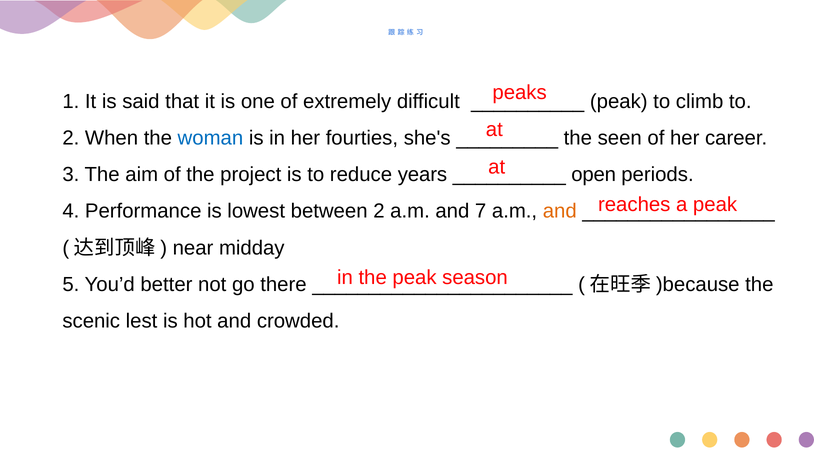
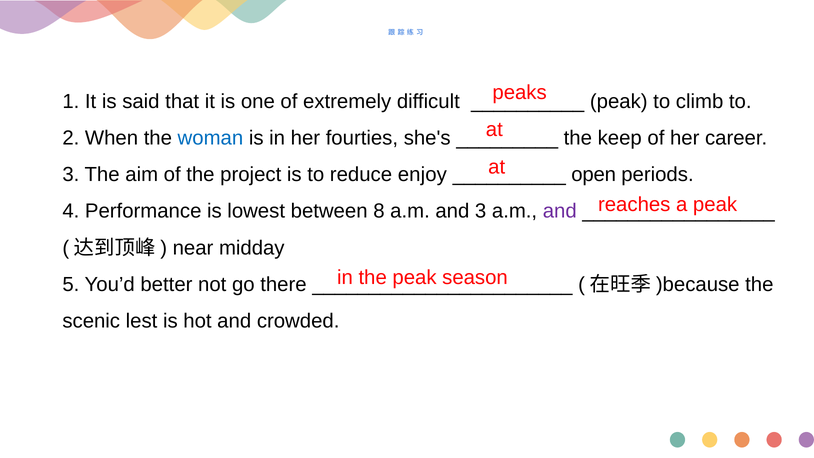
seen: seen -> keep
years: years -> enjoy
between 2: 2 -> 8
and 7: 7 -> 3
and at (560, 211) colour: orange -> purple
